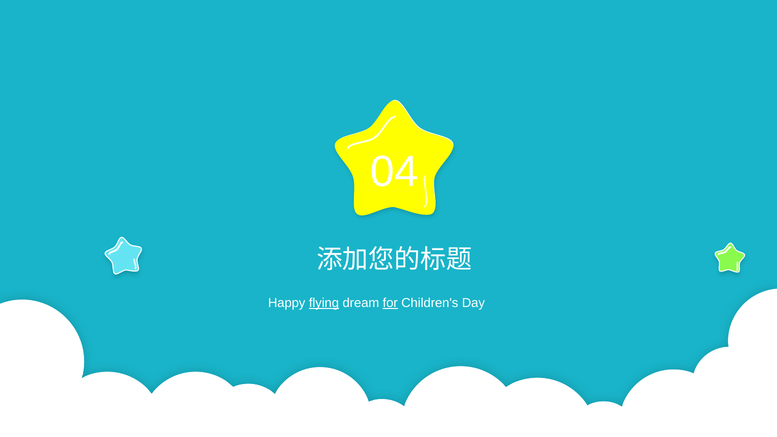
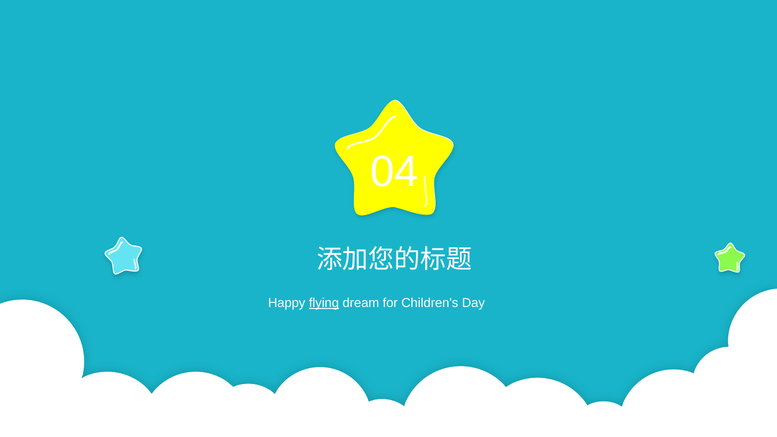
for underline: present -> none
